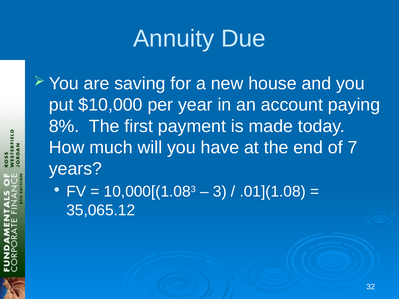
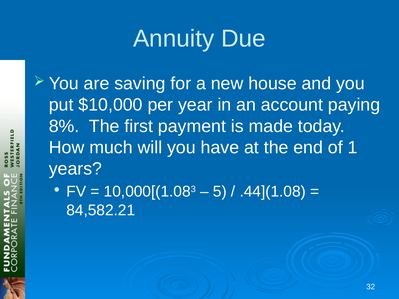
7: 7 -> 1
3: 3 -> 5
.01](1.08: .01](1.08 -> .44](1.08
35,065.12: 35,065.12 -> 84,582.21
